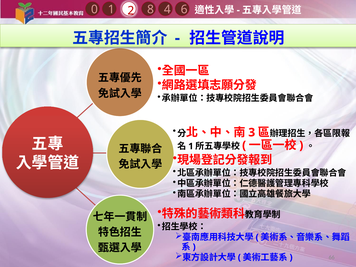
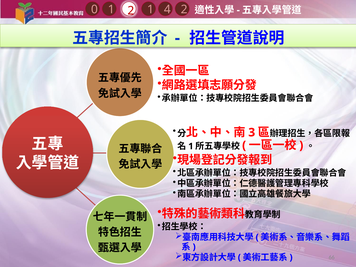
4 6: 6 -> 2
2 8: 8 -> 1
